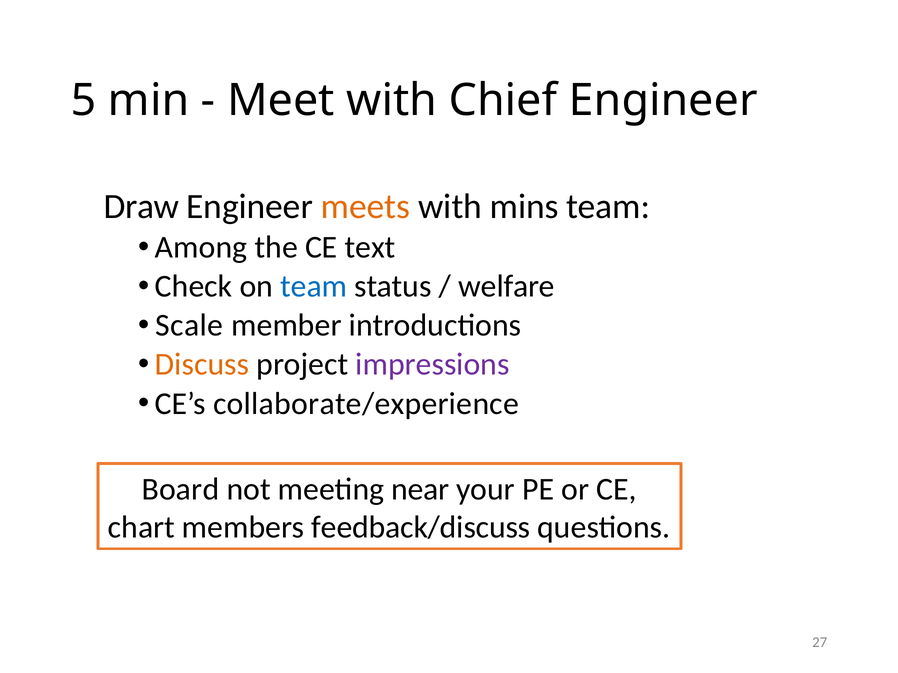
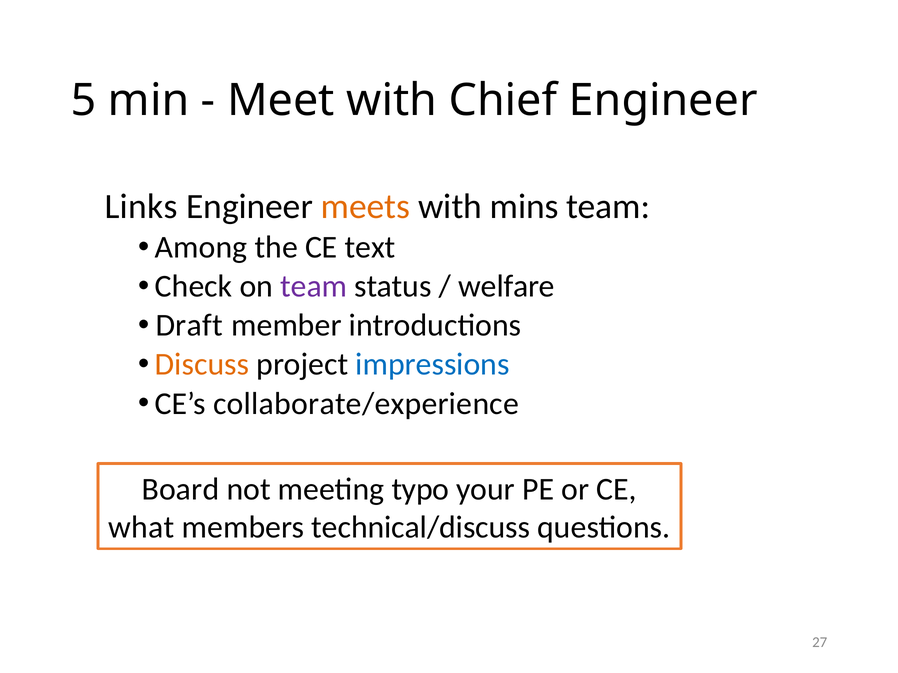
Draw: Draw -> Links
team at (314, 287) colour: blue -> purple
Scale: Scale -> Draft
impressions colour: purple -> blue
near: near -> typo
chart: chart -> what
feedback/discuss: feedback/discuss -> technical/discuss
